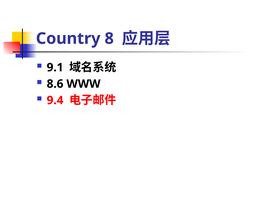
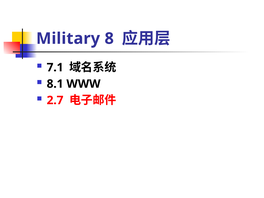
Country: Country -> Military
9.1: 9.1 -> 7.1
8.6: 8.6 -> 8.1
9.4: 9.4 -> 2.7
